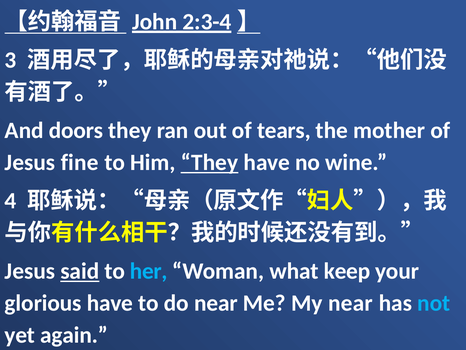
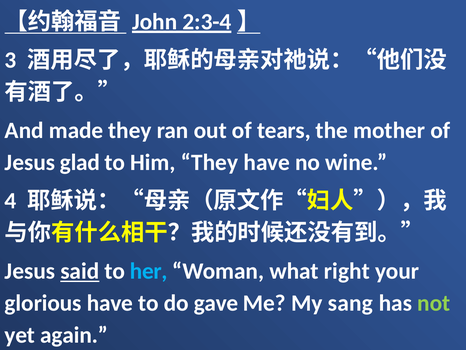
doors: doors -> made
fine: fine -> glad
They at (209, 162) underline: present -> none
keep: keep -> right
do near: near -> gave
My near: near -> sang
not colour: light blue -> light green
